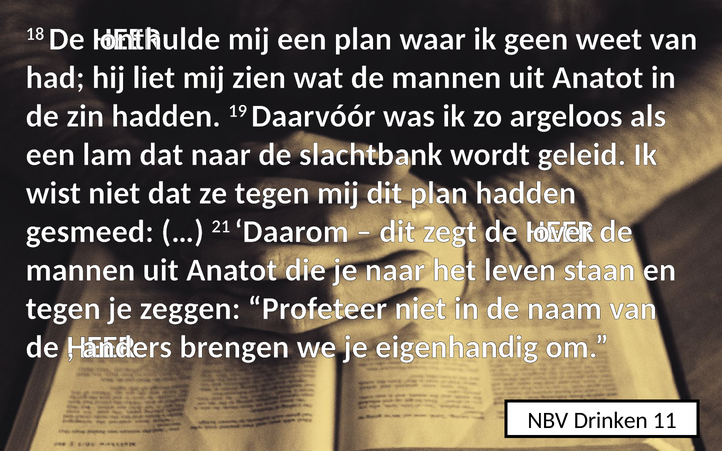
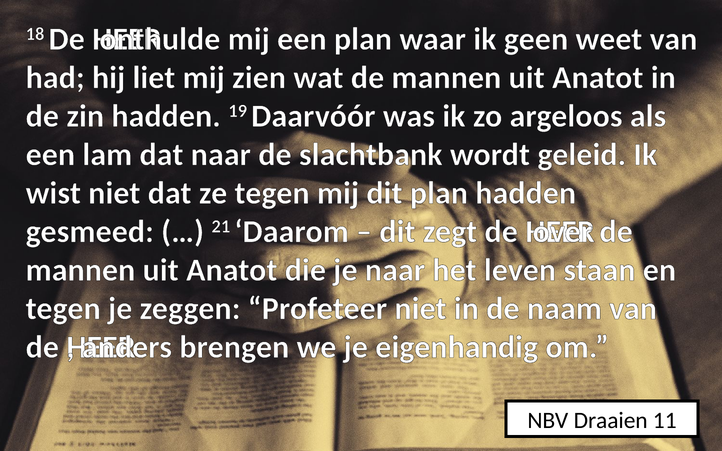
Drinken: Drinken -> Draaien
